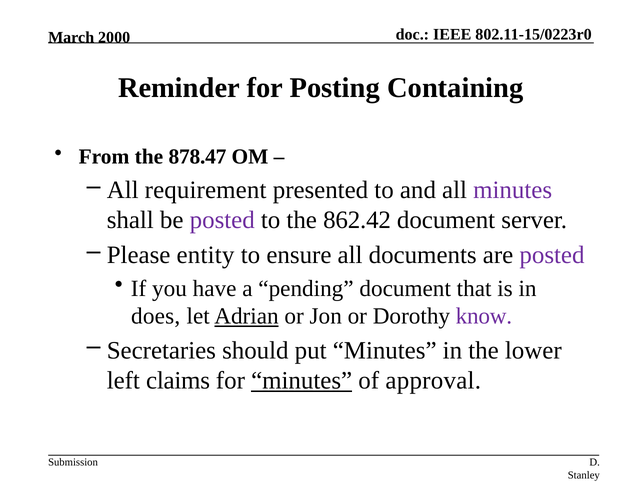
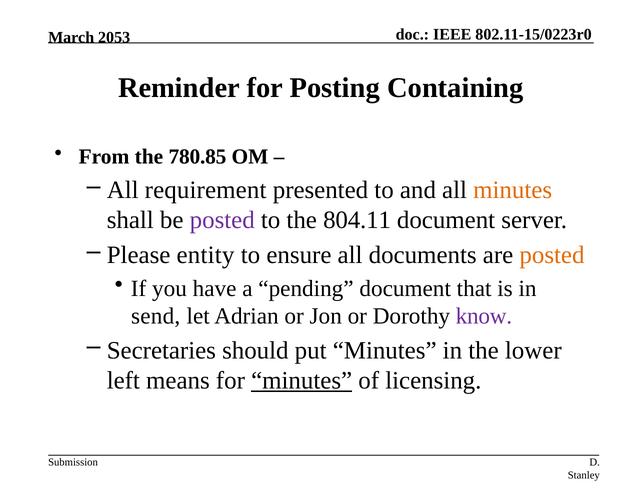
2000: 2000 -> 2053
878.47: 878.47 -> 780.85
minutes at (513, 190) colour: purple -> orange
862.42: 862.42 -> 804.11
posted at (552, 255) colour: purple -> orange
does: does -> send
Adrian underline: present -> none
claims: claims -> means
approval: approval -> licensing
